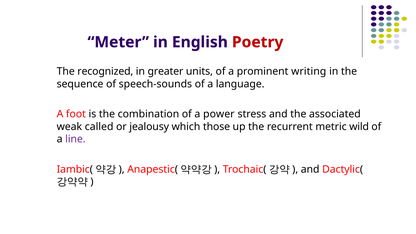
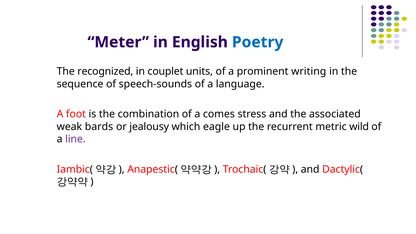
Poetry colour: red -> blue
greater: greater -> couplet
power: power -> comes
called: called -> bards
those: those -> eagle
